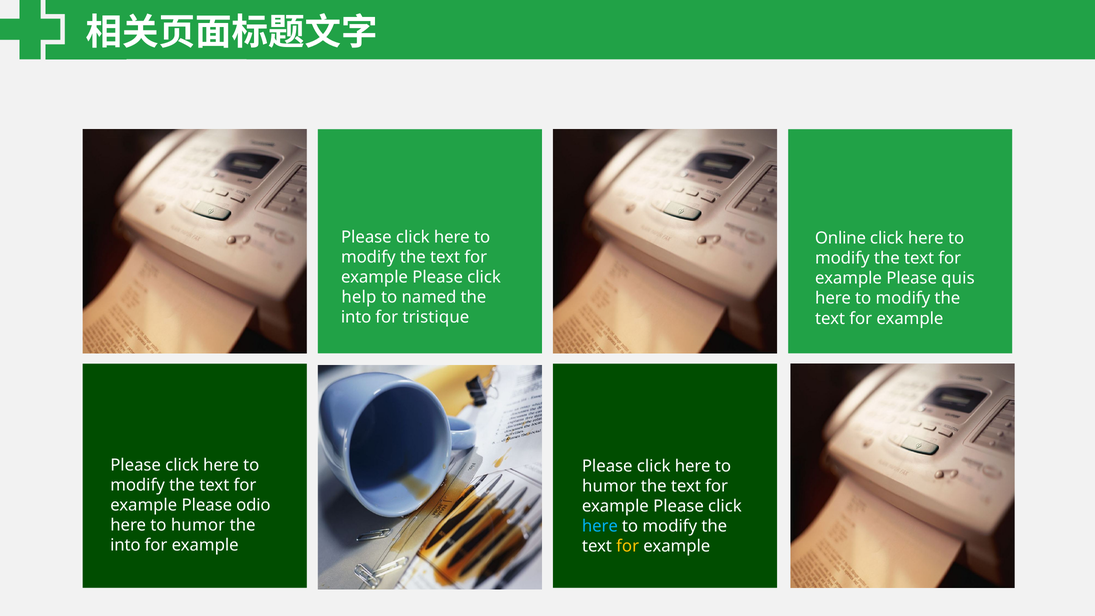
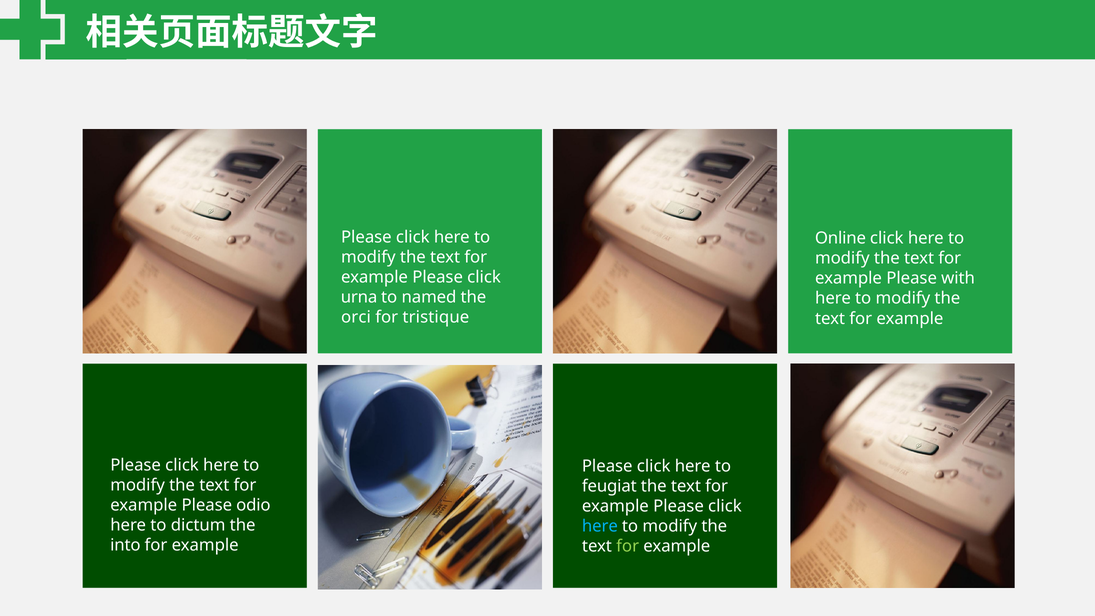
quis: quis -> with
help: help -> urna
into at (356, 317): into -> orci
humor at (609, 486): humor -> feugiat
humor at (198, 525): humor -> dictum
for at (628, 546) colour: yellow -> light green
